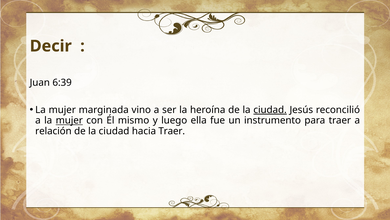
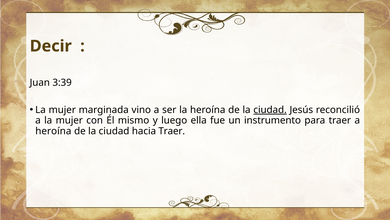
6:39: 6:39 -> 3:39
mujer at (69, 120) underline: present -> none
relación at (53, 131): relación -> heroína
